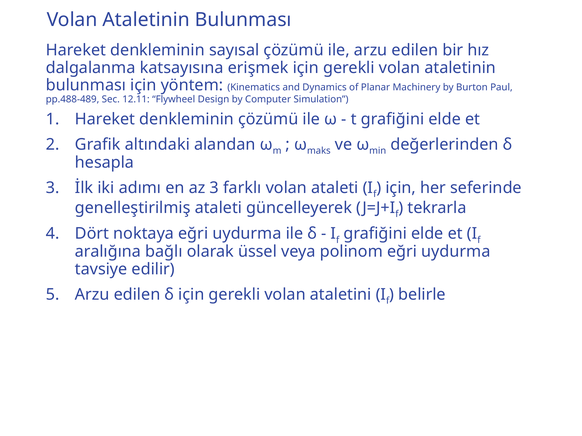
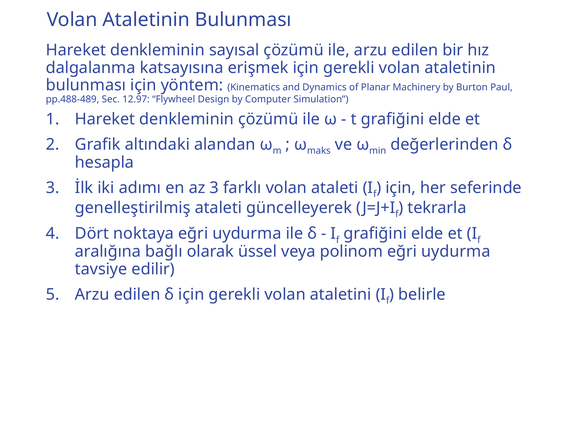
12.11: 12.11 -> 12.97
